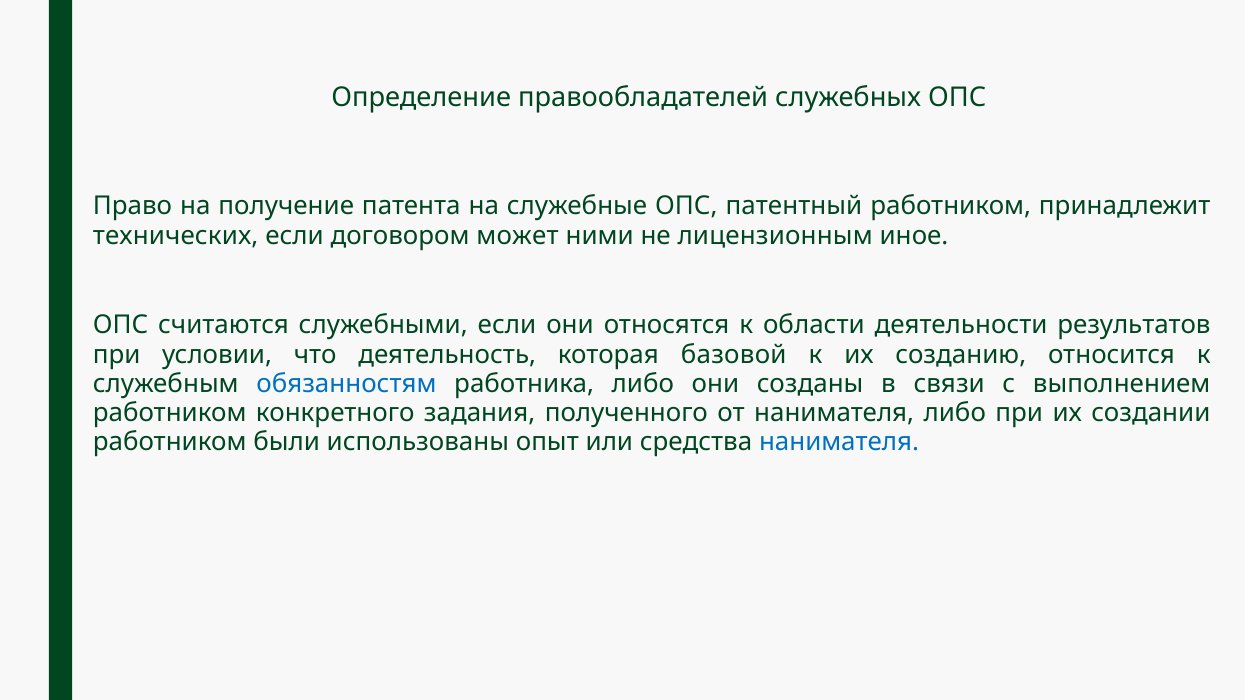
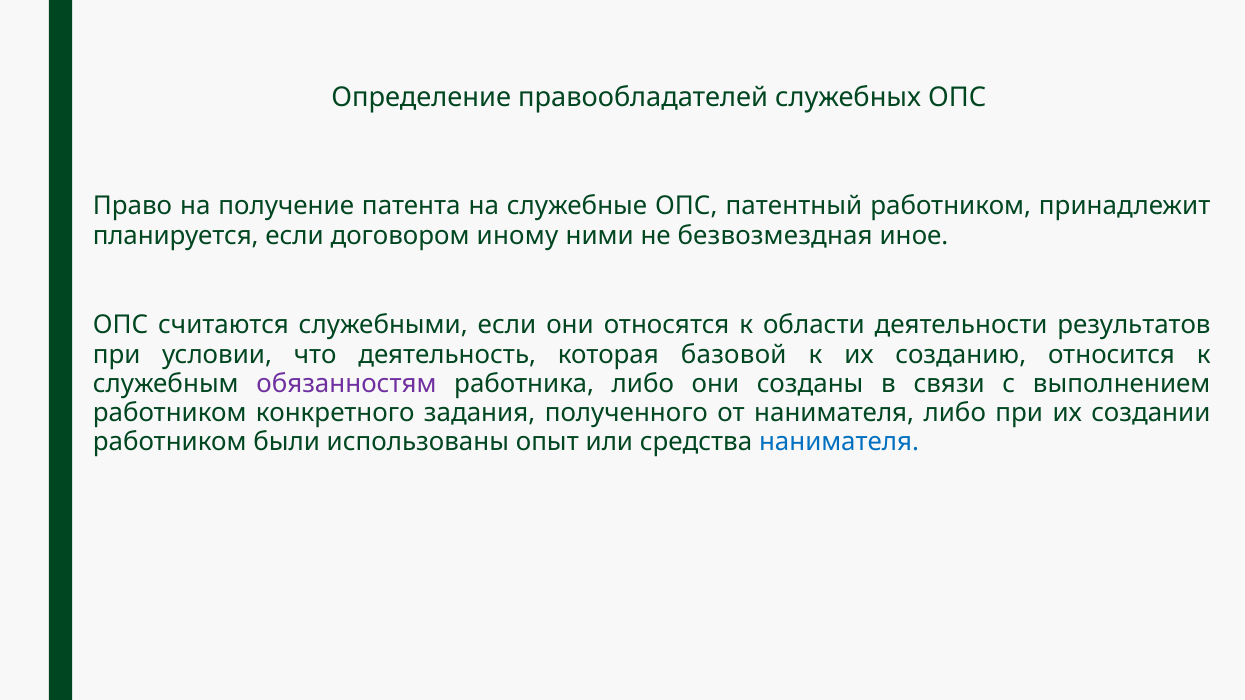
технических: технических -> планируется
может: может -> иному
лицензионным: лицензионным -> безвозмездная
обязанностям colour: blue -> purple
